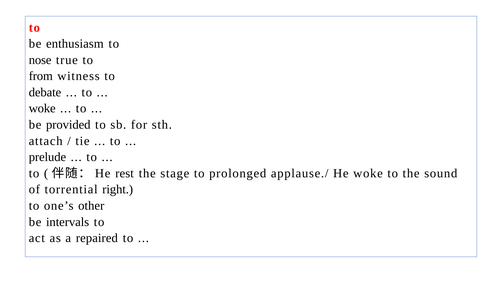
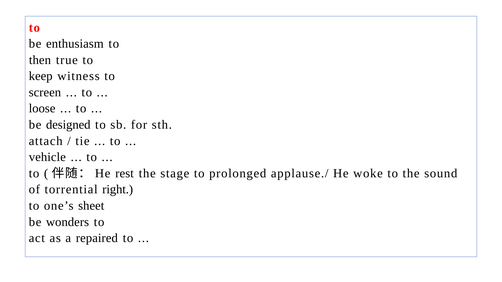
nose: nose -> then
from: from -> keep
debate: debate -> screen
woke at (42, 109): woke -> loose
provided: provided -> designed
prelude: prelude -> vehicle
other: other -> sheet
intervals: intervals -> wonders
